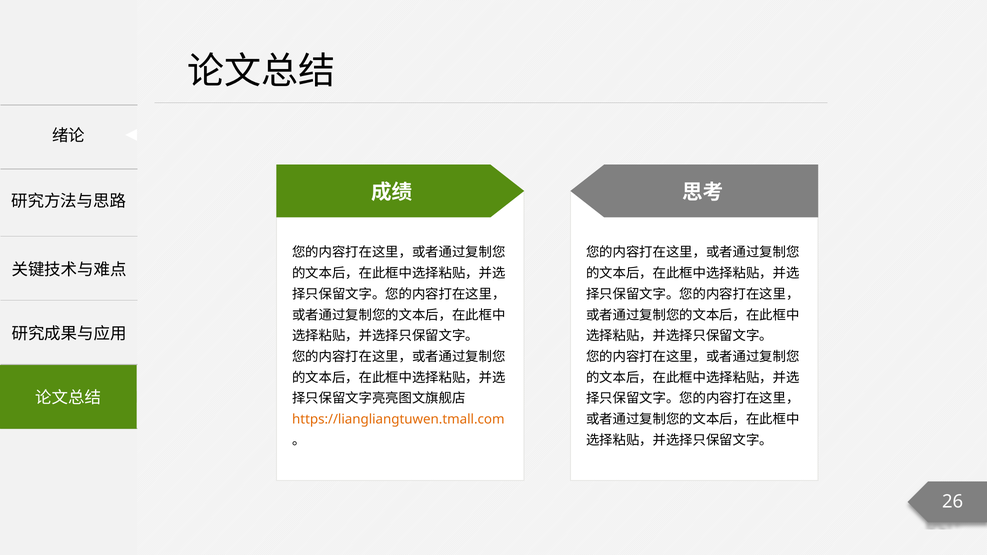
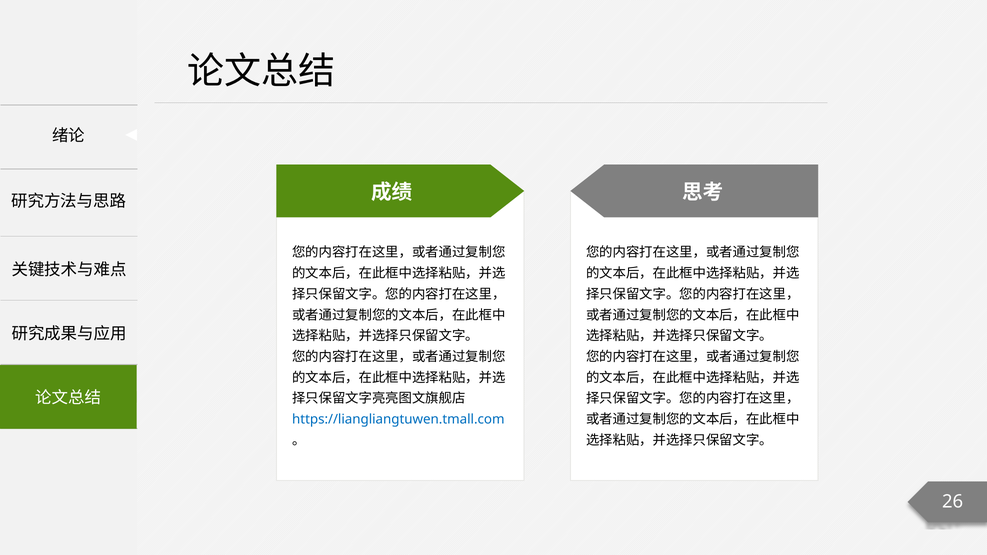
https://liangliangtuwen.tmall.com colour: orange -> blue
